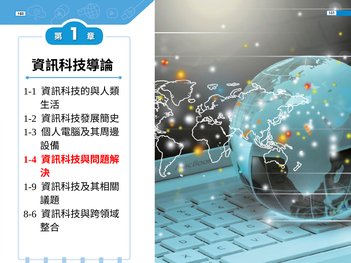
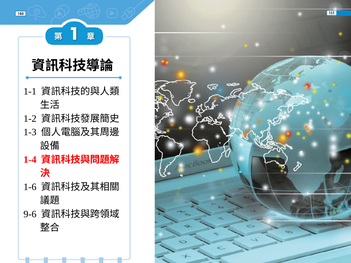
1-9: 1-9 -> 1-6
8-6: 8-6 -> 9-6
